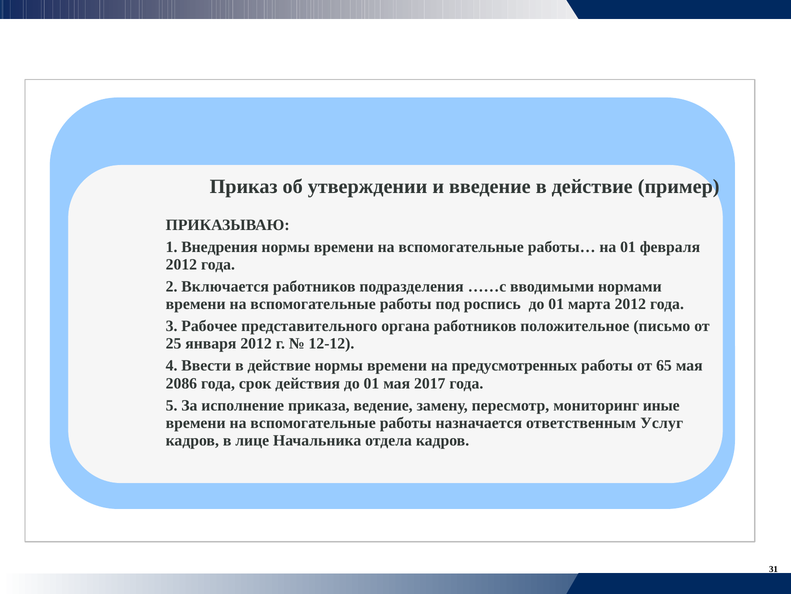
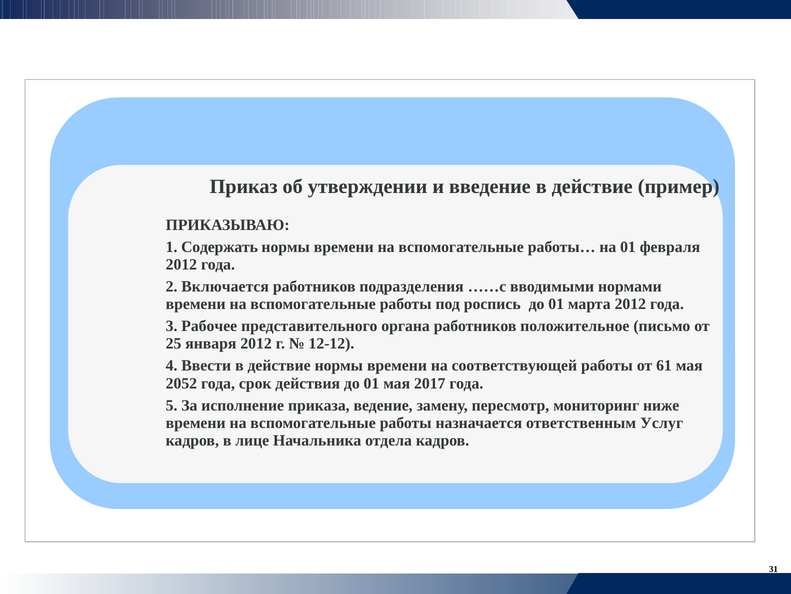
Внедрения: Внедрения -> Содержать
предусмотренных: предусмотренных -> соответствующей
65: 65 -> 61
2086: 2086 -> 2052
иные: иные -> ниже
